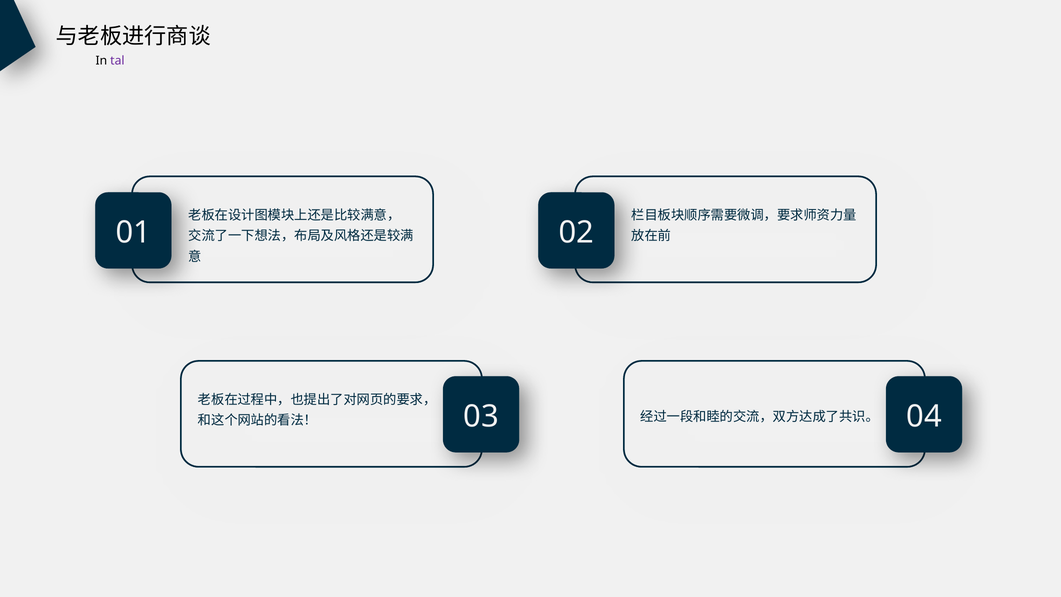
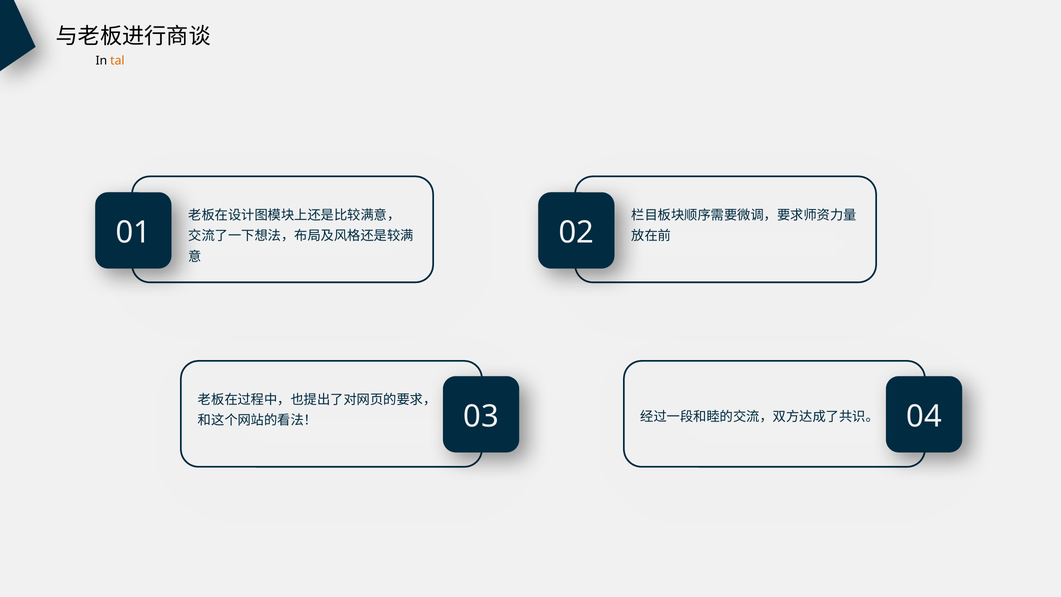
tal colour: purple -> orange
